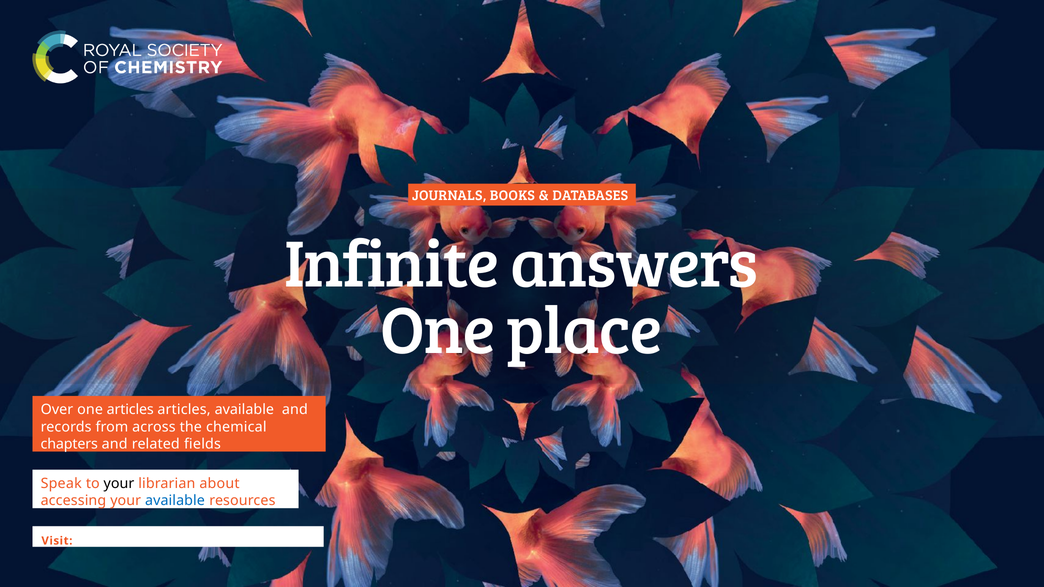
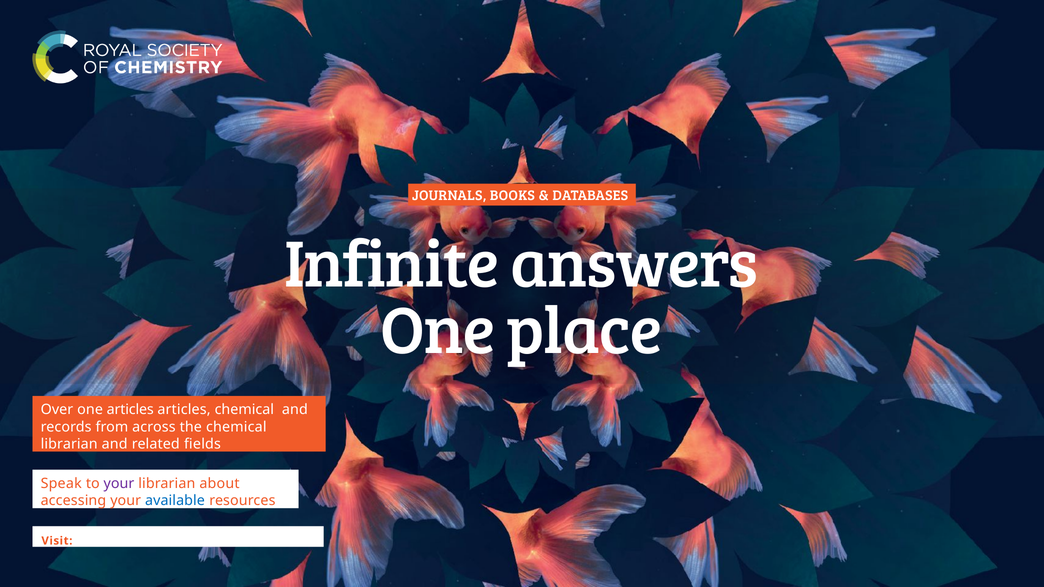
articles available: available -> chemical
chapters at (69, 444): chapters -> librarian
your at (119, 484) colour: black -> purple
